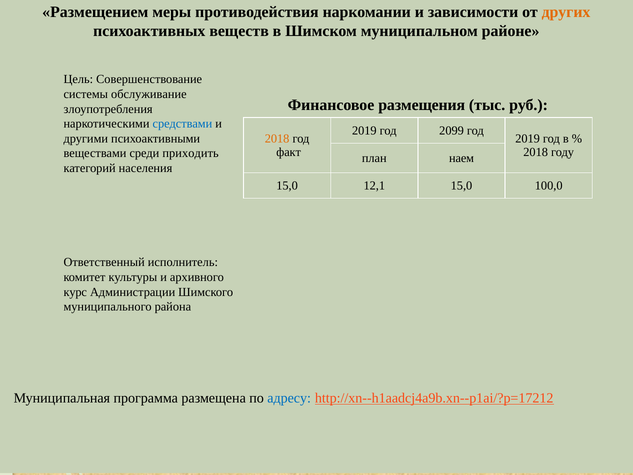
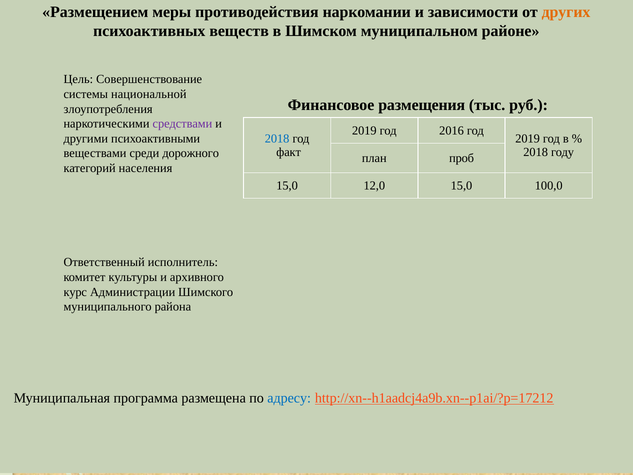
обслуживание: обслуживание -> национальной
средствами colour: blue -> purple
2099: 2099 -> 2016
2018 at (277, 139) colour: orange -> blue
приходить: приходить -> дорожного
наем: наем -> проб
12,1: 12,1 -> 12,0
